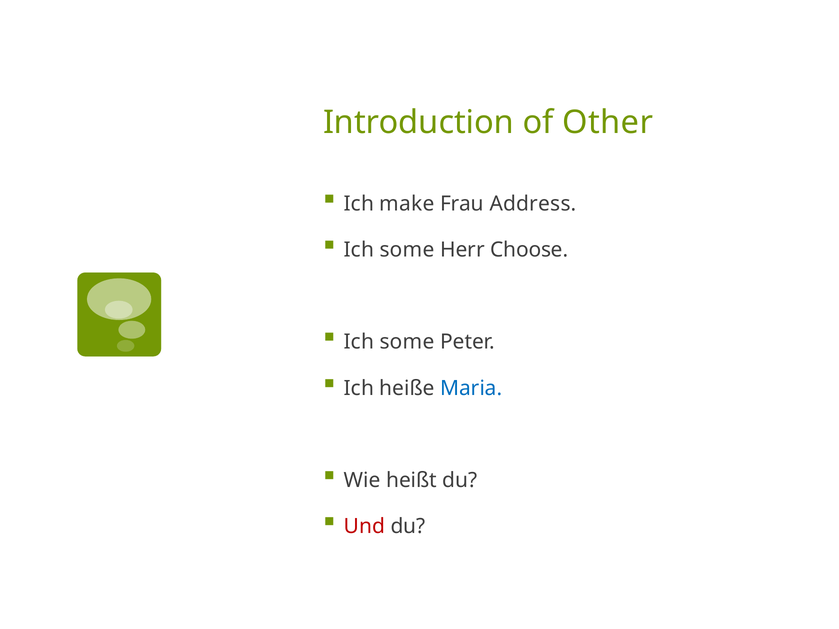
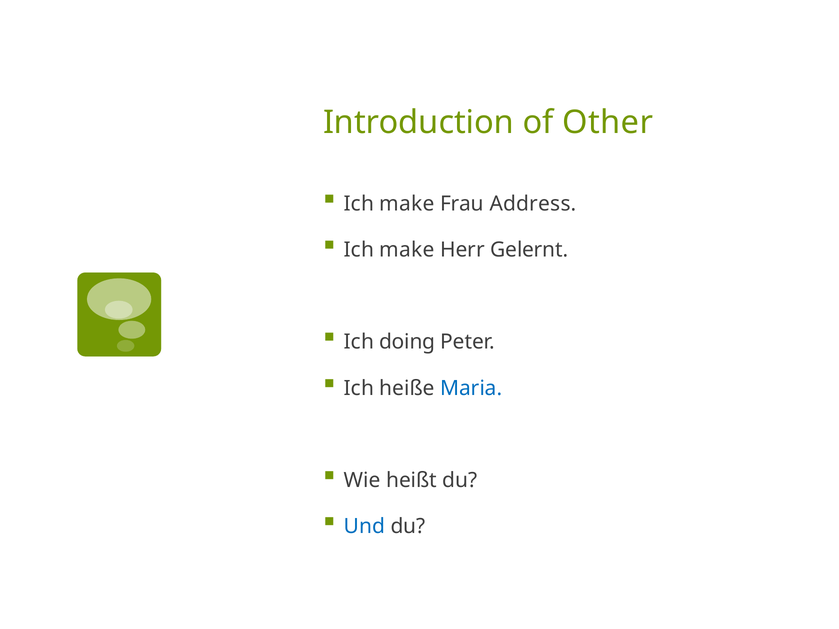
some at (407, 250): some -> make
Choose: Choose -> Gelernt
some at (407, 342): some -> doing
Und colour: red -> blue
